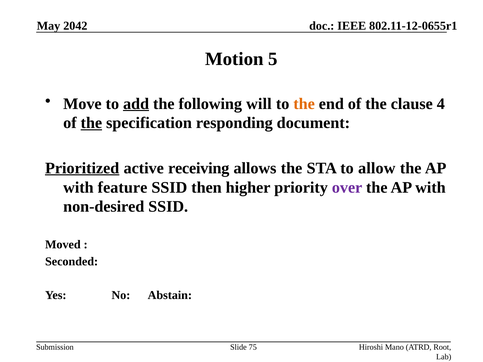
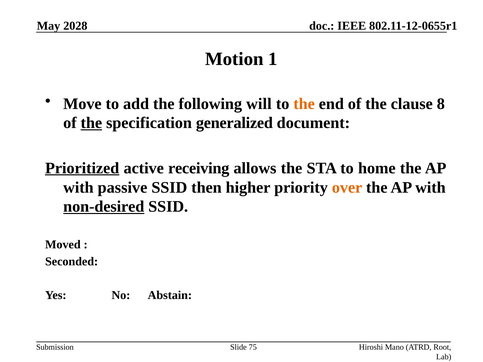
2042: 2042 -> 2028
5: 5 -> 1
add underline: present -> none
4: 4 -> 8
responding: responding -> generalized
allow: allow -> home
feature: feature -> passive
over colour: purple -> orange
non-desired underline: none -> present
